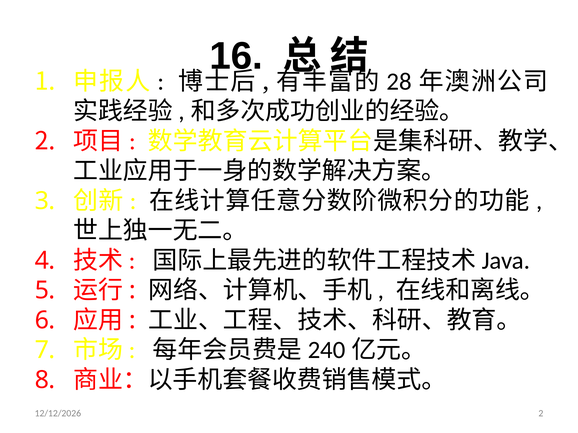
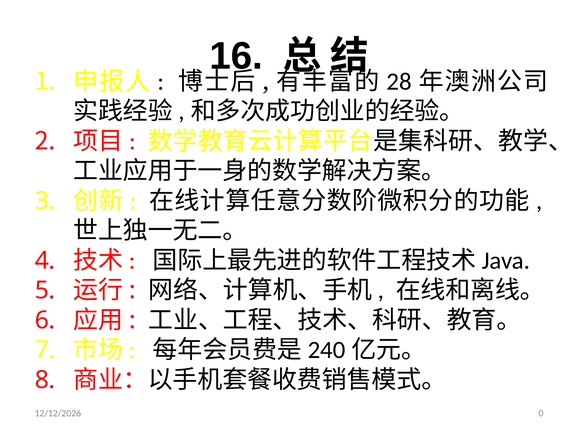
2 at (541, 414): 2 -> 0
